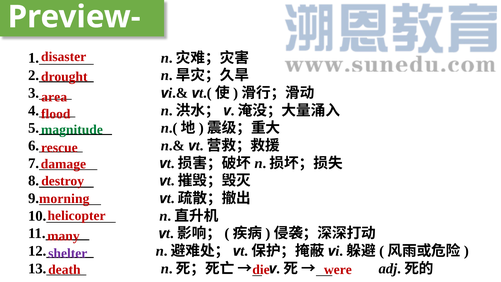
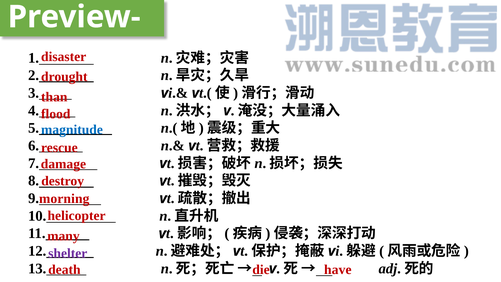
area: area -> than
magnitude colour: green -> blue
were: were -> have
